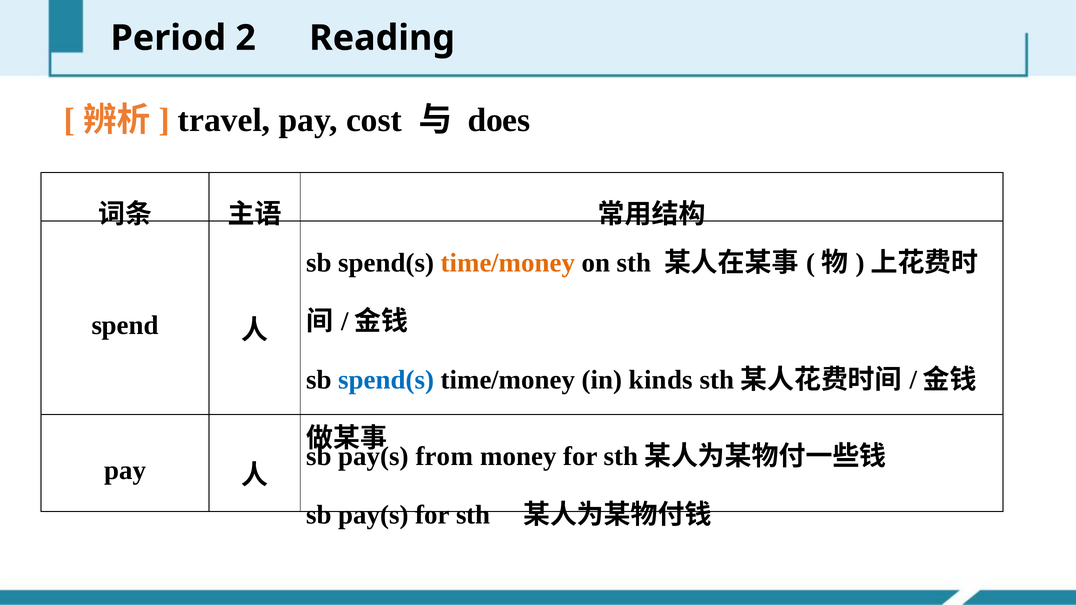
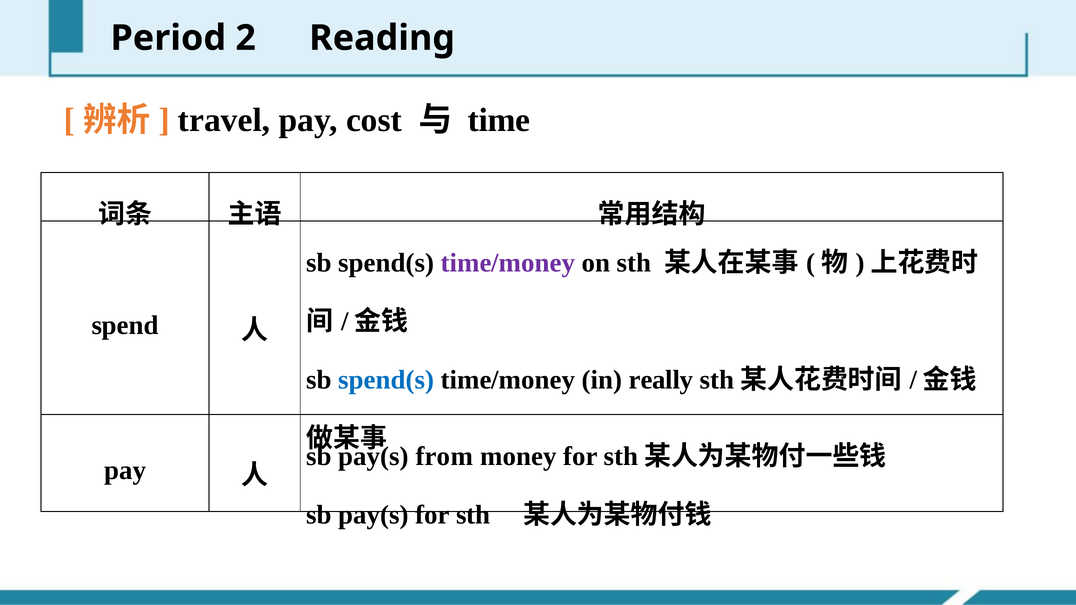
does: does -> time
time/money at (508, 263) colour: orange -> purple
kinds: kinds -> really
